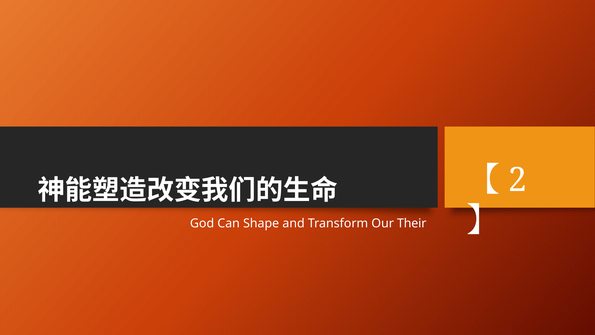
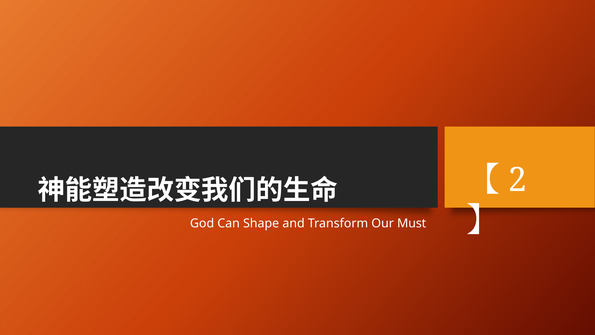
Their: Their -> Must
